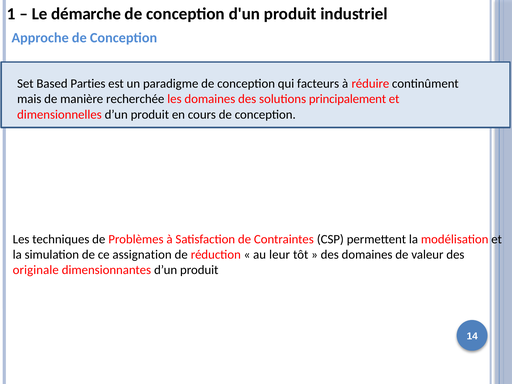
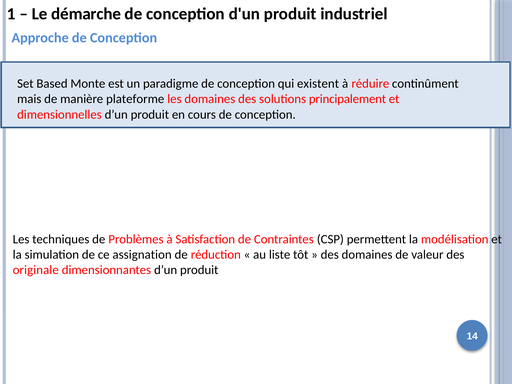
Parties: Parties -> Monte
facteurs: facteurs -> existent
recherchée: recherchée -> plateforme
leur: leur -> liste
